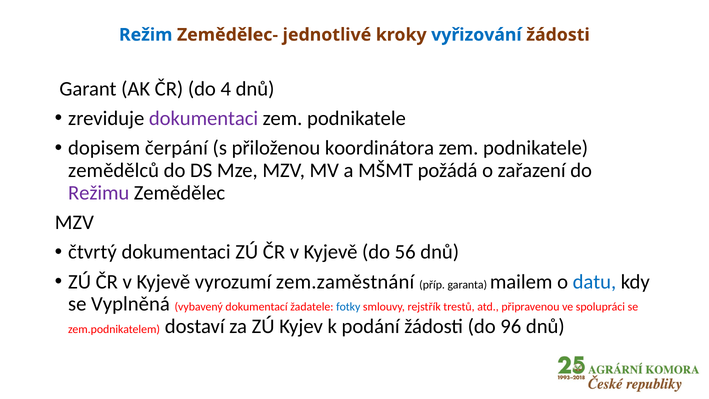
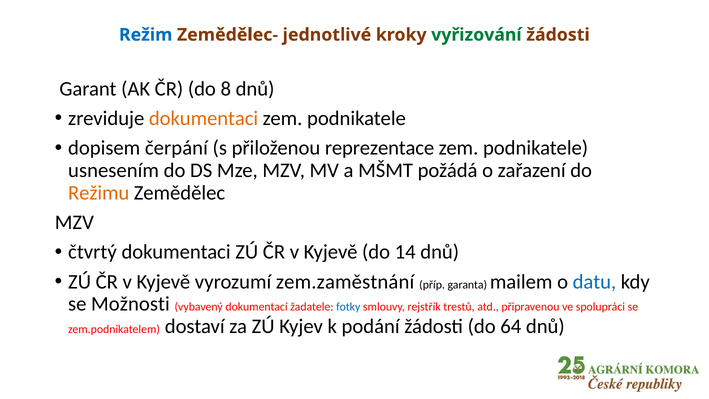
vyřizování colour: blue -> green
4: 4 -> 8
dokumentaci at (204, 118) colour: purple -> orange
koordinátora: koordinátora -> reprezentace
zemědělců: zemědělců -> usnesením
Režimu colour: purple -> orange
56: 56 -> 14
Vyplněná: Vyplněná -> Možnosti
96: 96 -> 64
